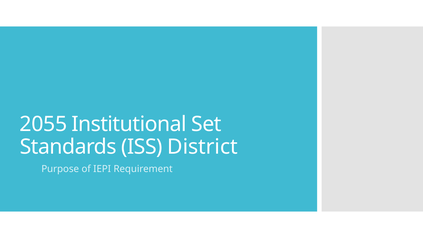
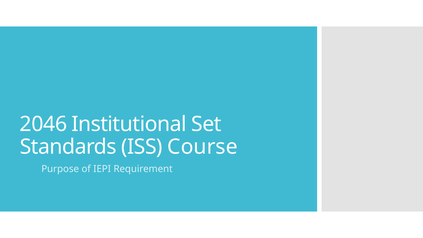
2055: 2055 -> 2046
District: District -> Course
